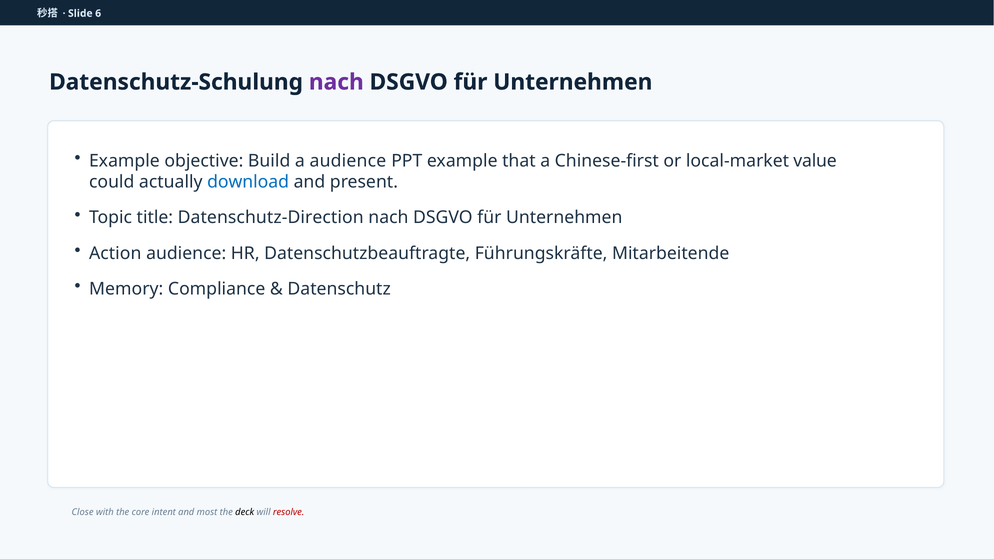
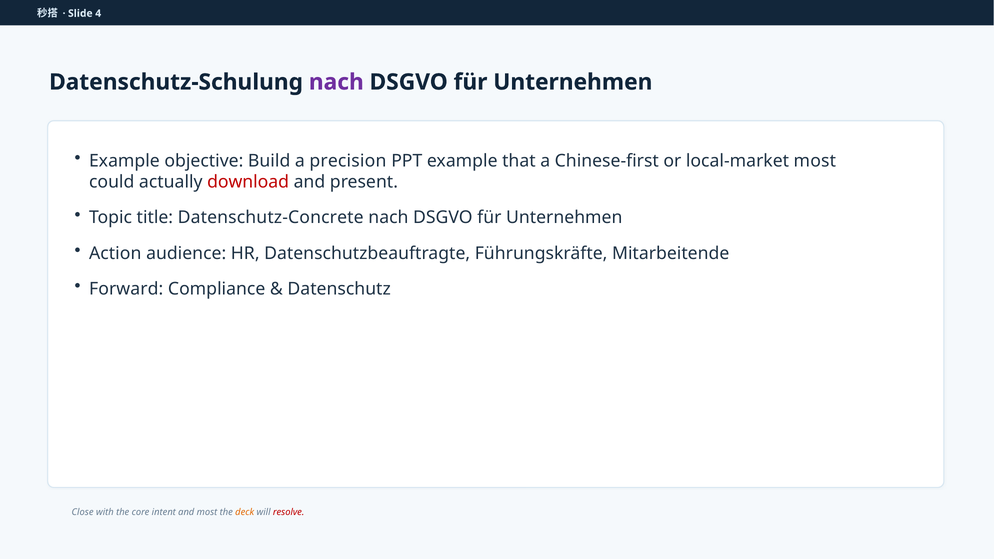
6: 6 -> 4
a audience: audience -> precision
local-market value: value -> most
download colour: blue -> red
Datenschutz-Direction: Datenschutz-Direction -> Datenschutz-Concrete
Memory: Memory -> Forward
deck colour: black -> orange
